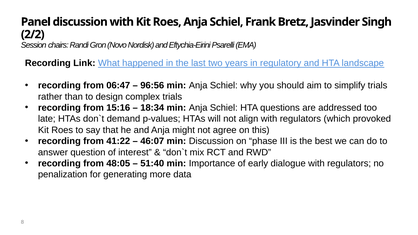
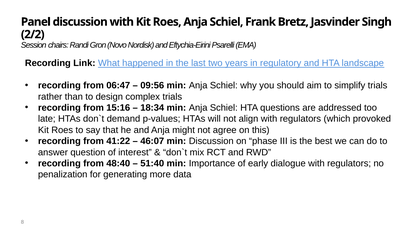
96:56: 96:56 -> 09:56
48:05: 48:05 -> 48:40
